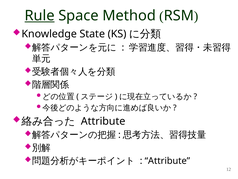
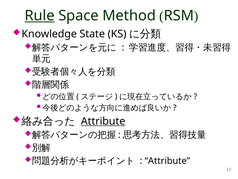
Attribute at (103, 121) underline: none -> present
